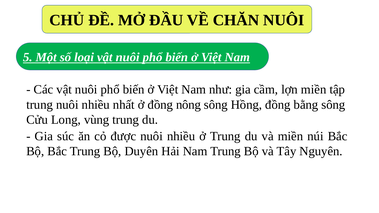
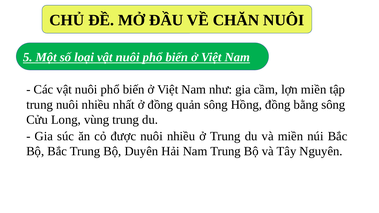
nông: nông -> quản
